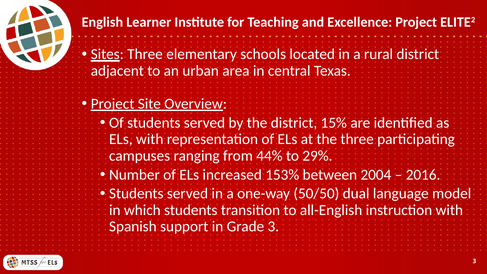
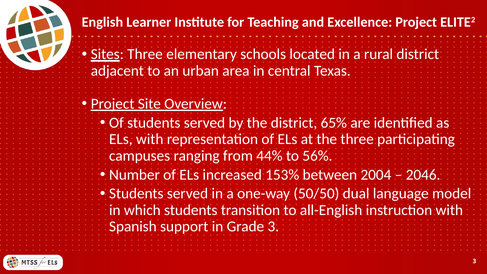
15%: 15% -> 65%
29%: 29% -> 56%
2016: 2016 -> 2046
